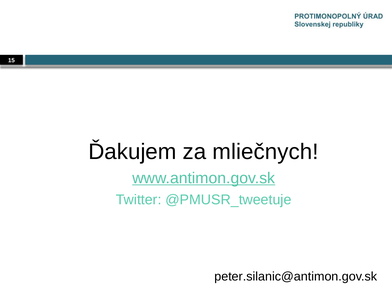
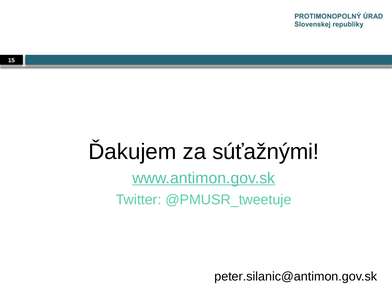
mliečnych: mliečnych -> súťažnými
